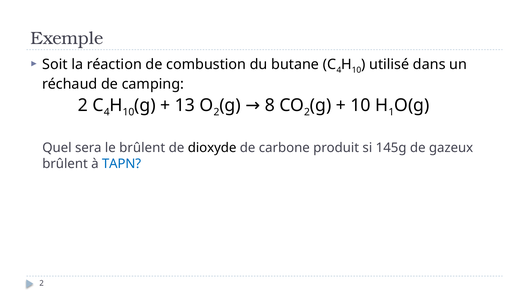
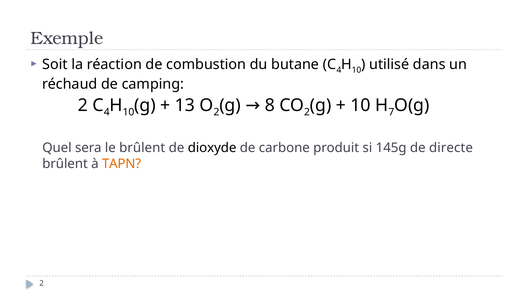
1: 1 -> 7
gazeux: gazeux -> directe
TAPN colour: blue -> orange
